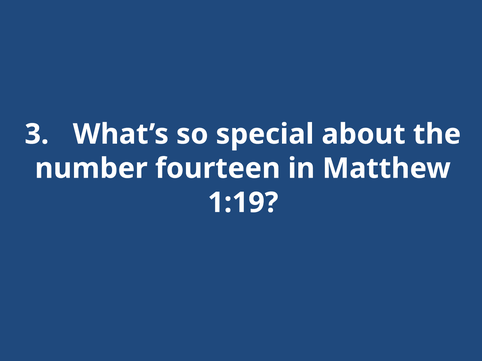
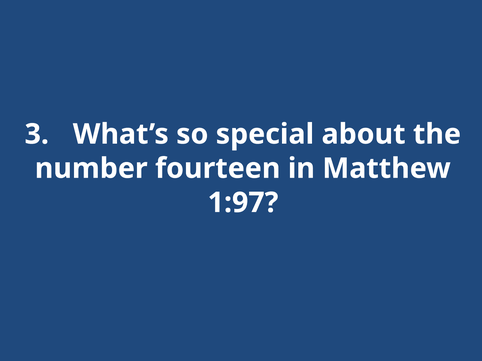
1:19: 1:19 -> 1:97
